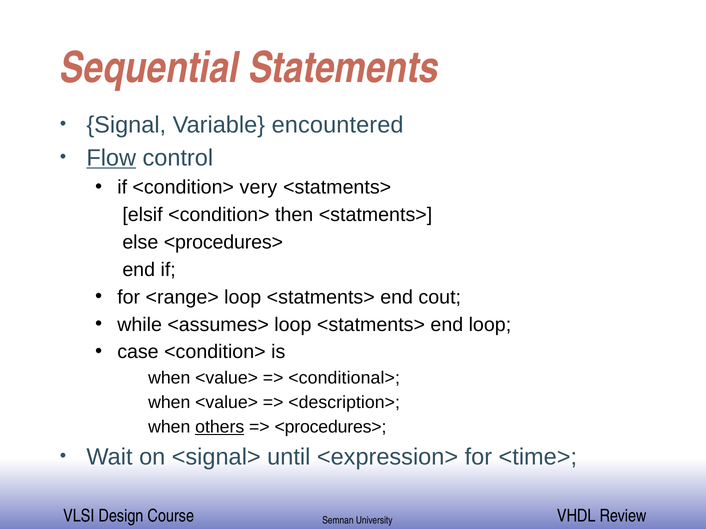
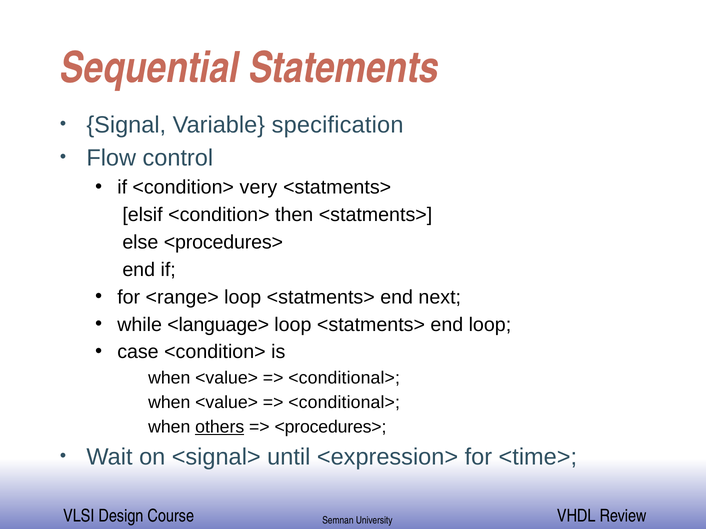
encountered: encountered -> specification
Flow underline: present -> none
cout: cout -> next
<assumes>: <assumes> -> <language>
<description> at (344, 403): <description> -> <conditional>
